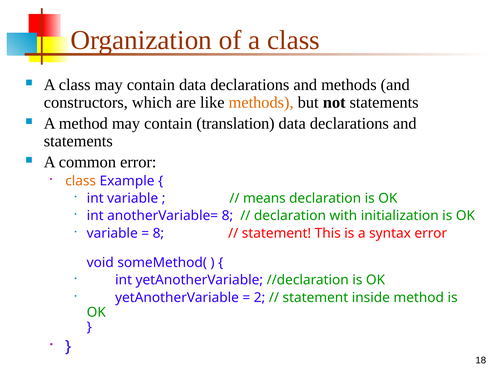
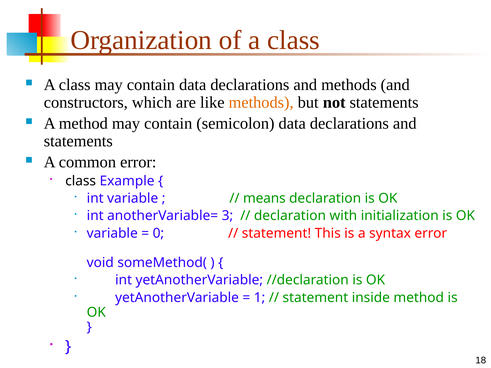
translation: translation -> semicolon
class at (81, 181) colour: orange -> black
anotherVariable= 8: 8 -> 3
8 at (158, 233): 8 -> 0
2: 2 -> 1
